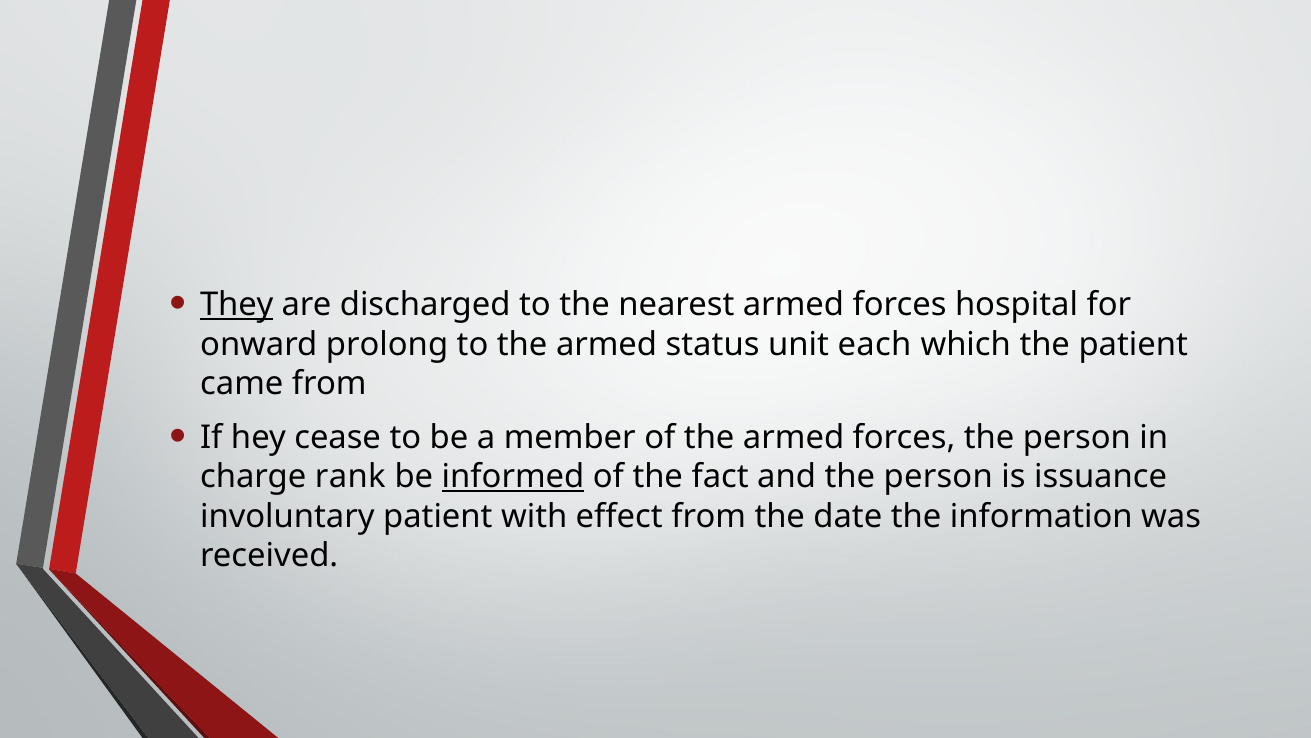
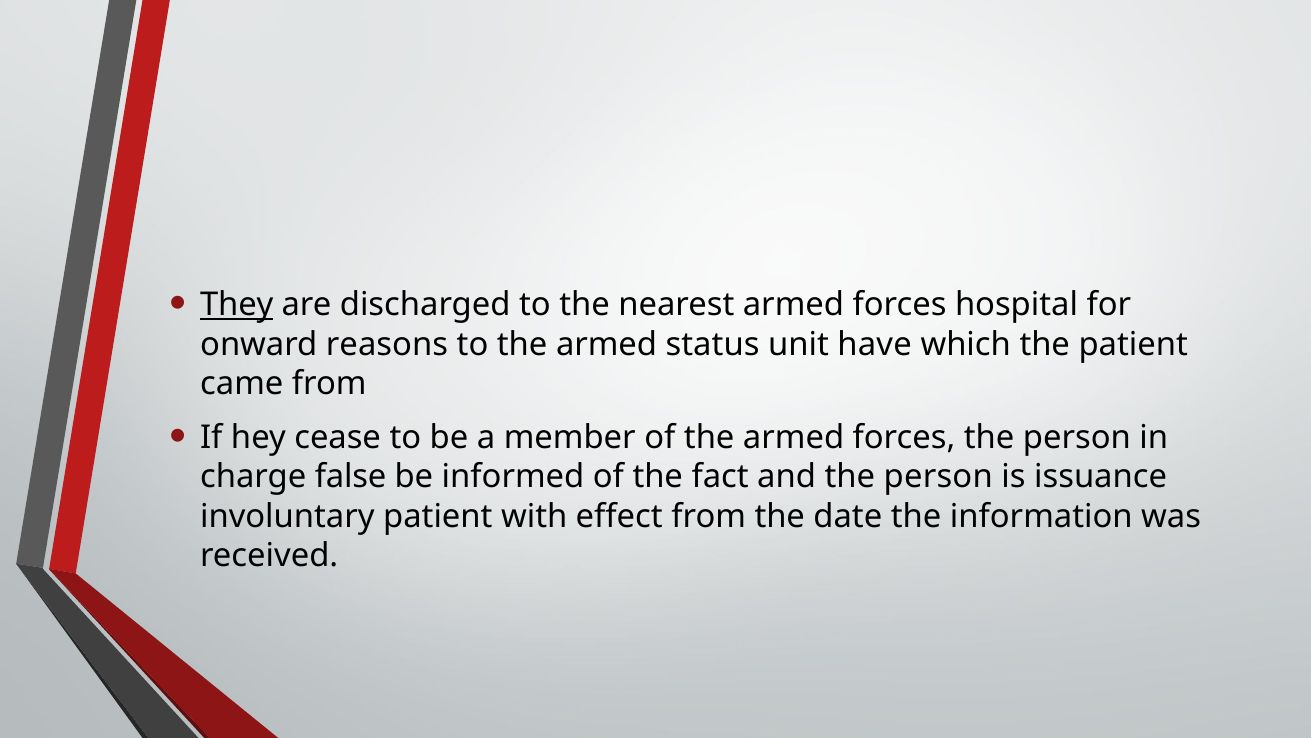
prolong: prolong -> reasons
each: each -> have
rank: rank -> false
informed underline: present -> none
